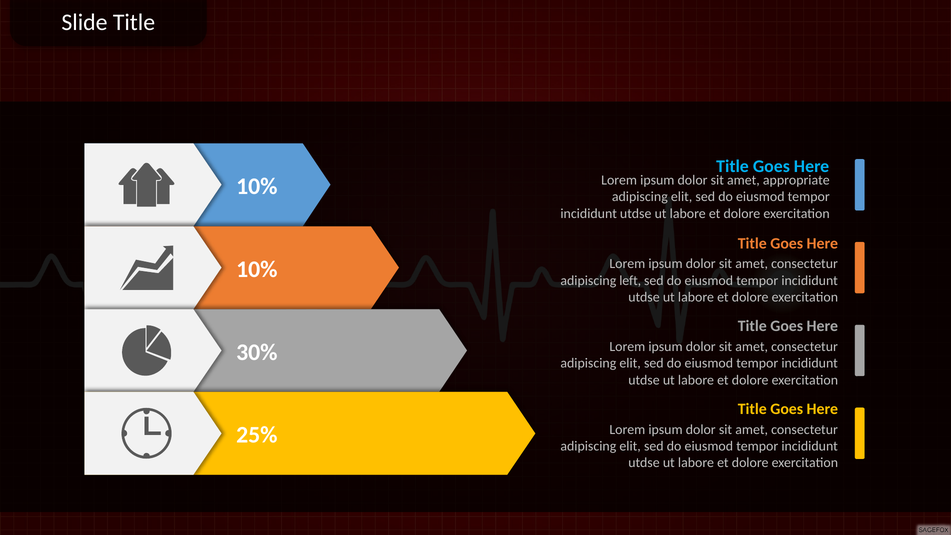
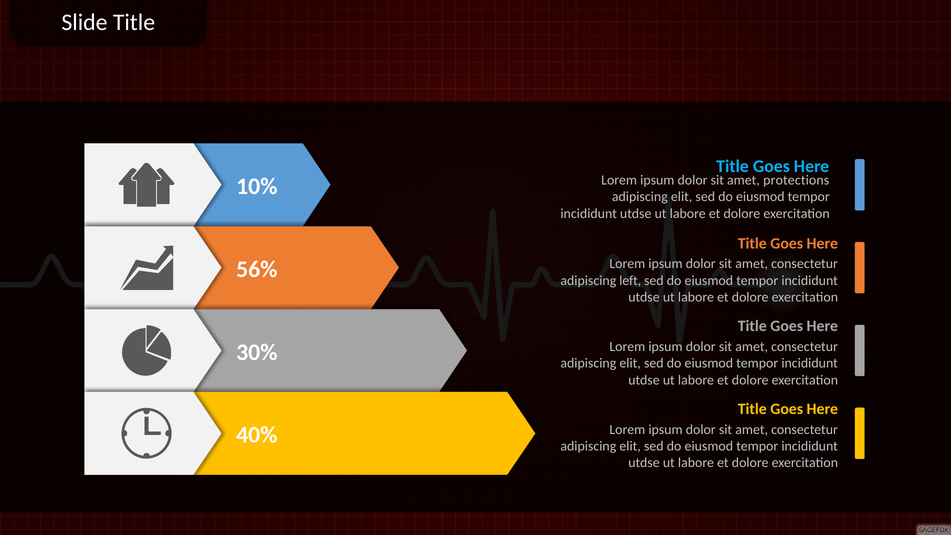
appropriate: appropriate -> protections
10% at (257, 269): 10% -> 56%
25%: 25% -> 40%
